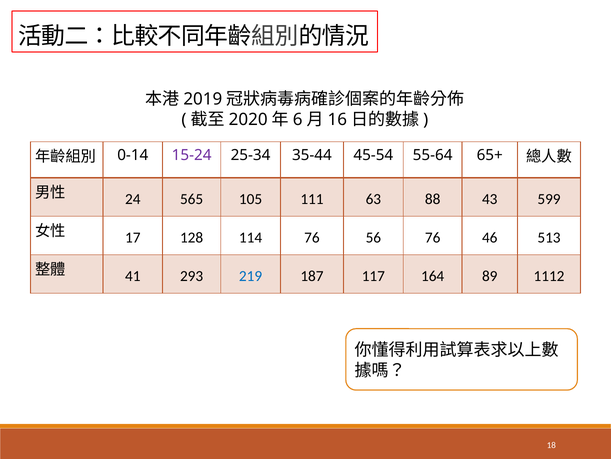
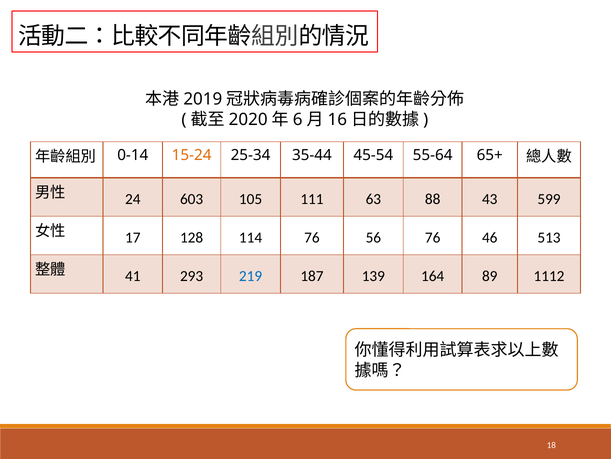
15-24 colour: purple -> orange
565: 565 -> 603
117: 117 -> 139
